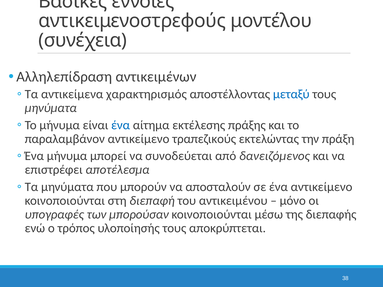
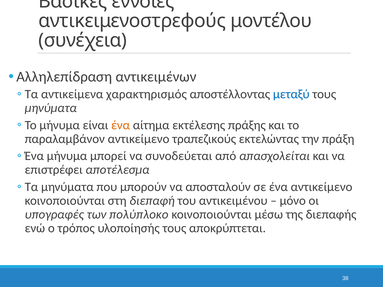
ένα at (121, 125) colour: blue -> orange
δανειζόμενος: δανειζόμενος -> απασχολείται
μπορούσαν: μπορούσαν -> πολύπλοκο
